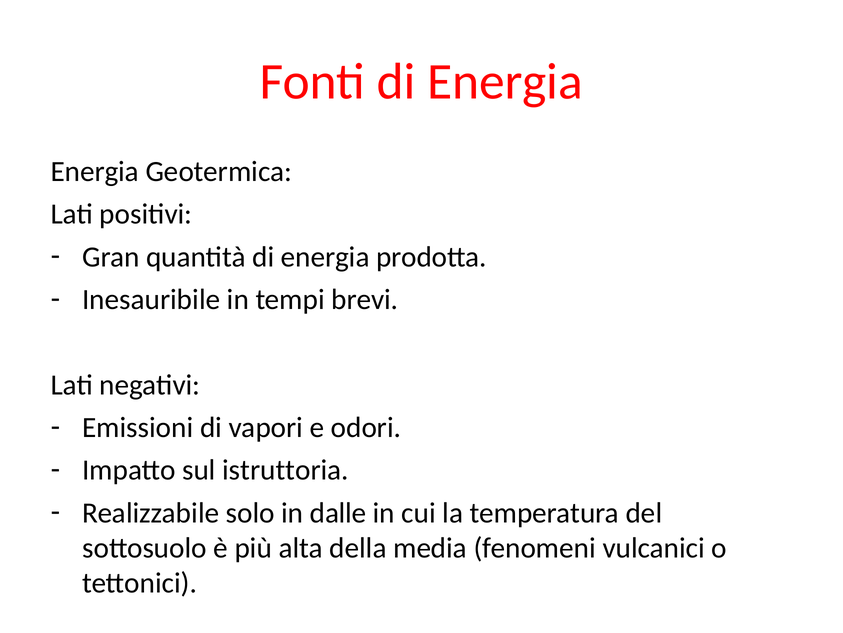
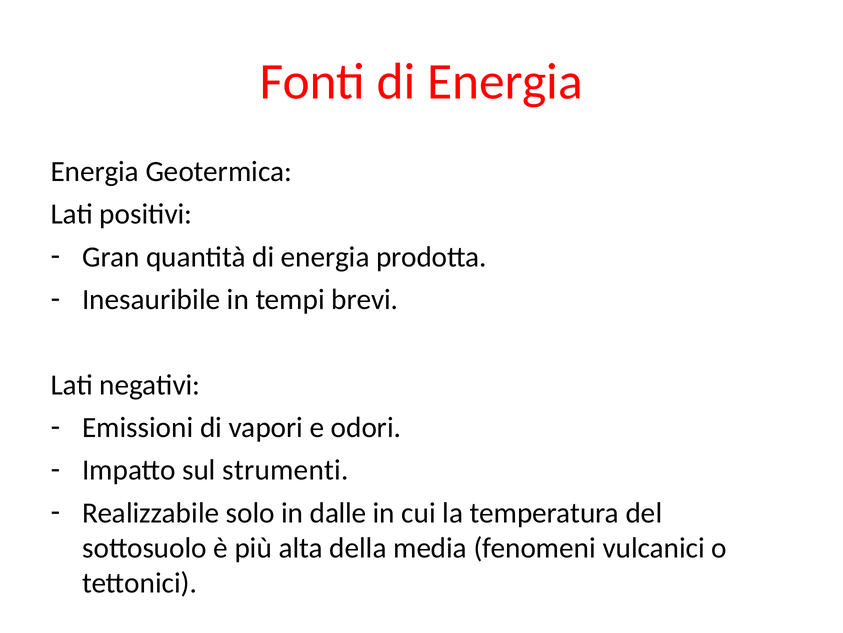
istruttoria: istruttoria -> strumenti
